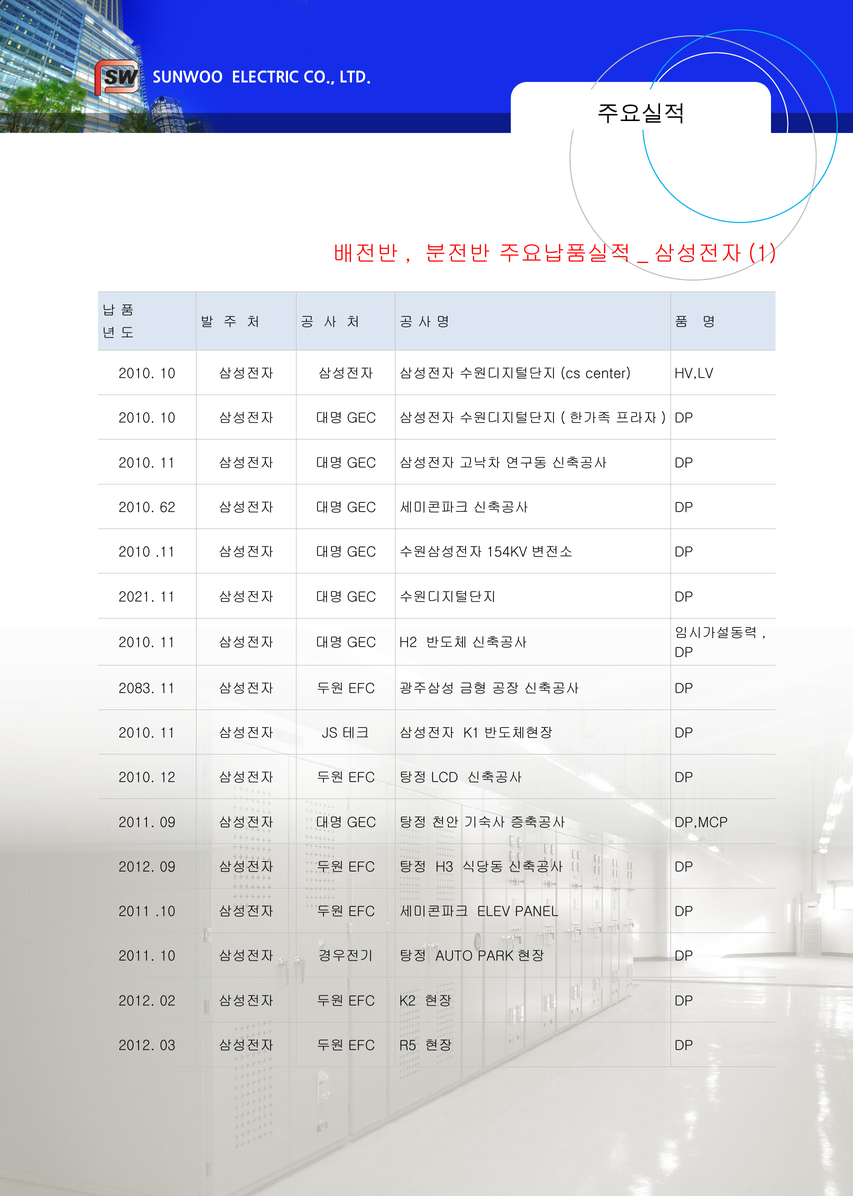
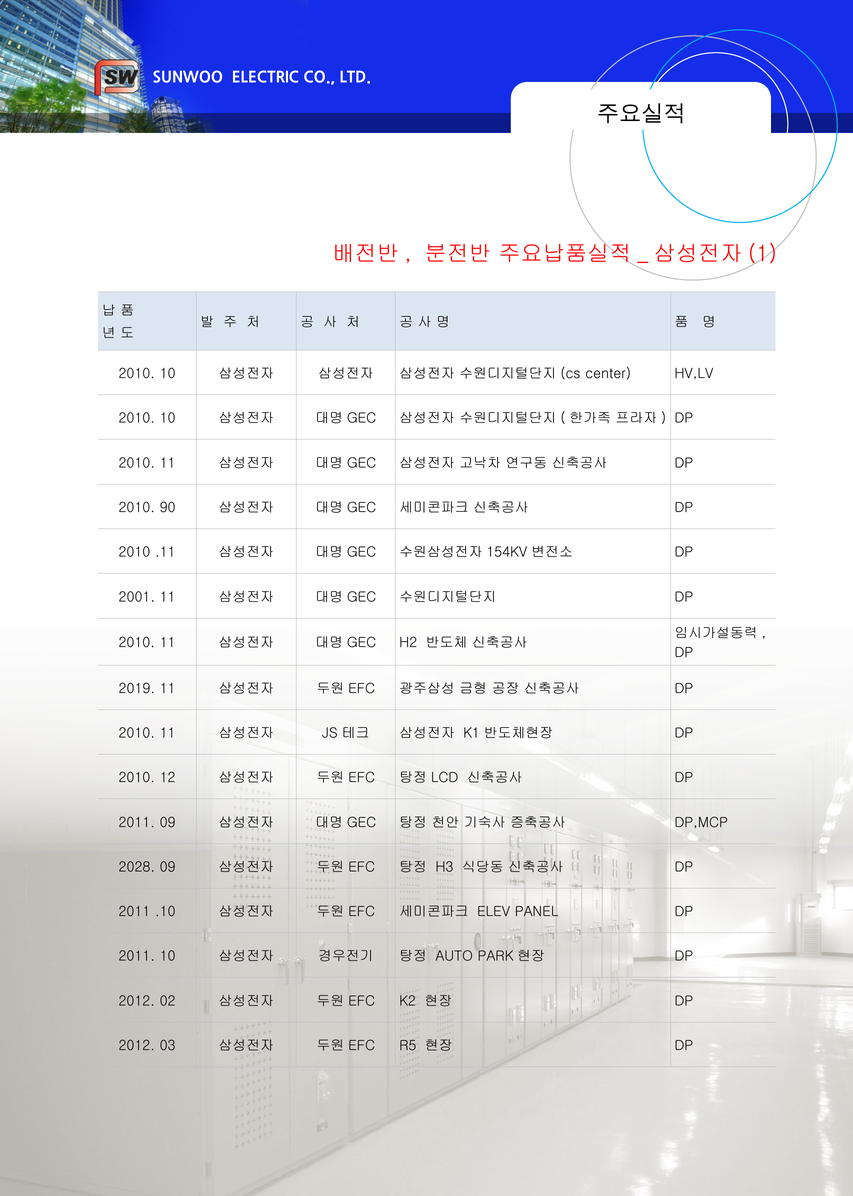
62: 62 -> 90
2021: 2021 -> 2001
2083: 2083 -> 2019
2012 at (137, 868): 2012 -> 2028
